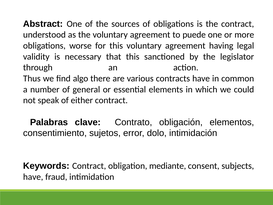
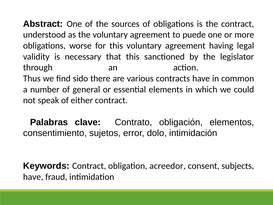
algo: algo -> sido
mediante: mediante -> acreedor
